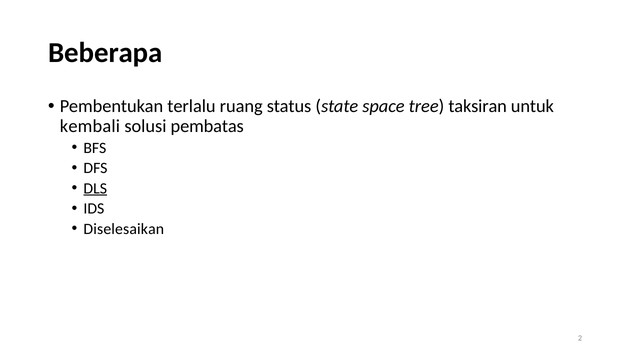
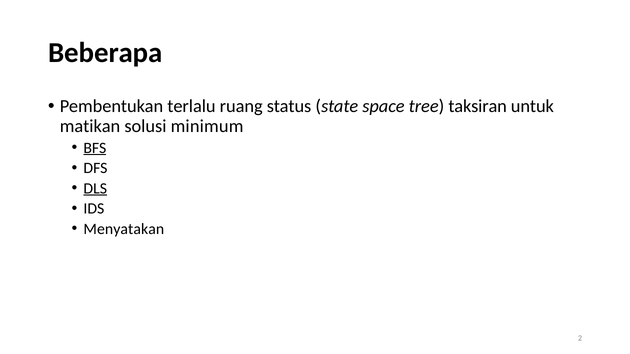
kembali: kembali -> matikan
pembatas: pembatas -> minimum
BFS underline: none -> present
Diselesaikan: Diselesaikan -> Menyatakan
